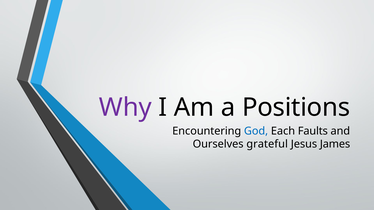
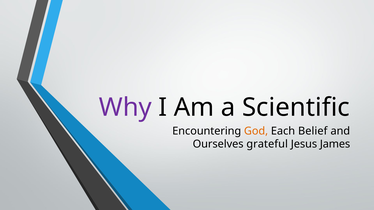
Positions: Positions -> Scientific
God colour: blue -> orange
Faults: Faults -> Belief
